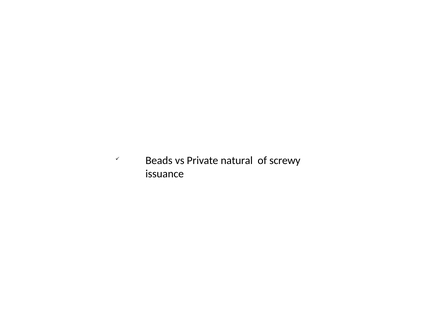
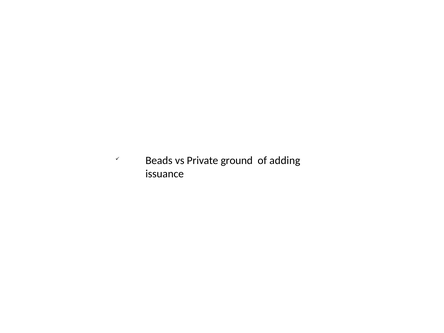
natural: natural -> ground
screwy: screwy -> adding
